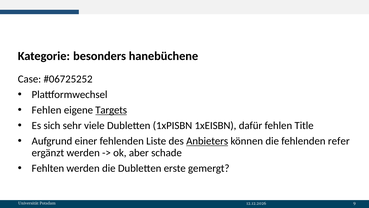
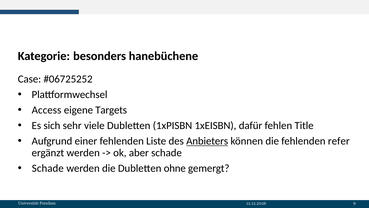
Fehlen at (47, 110): Fehlen -> Access
Targets underline: present -> none
Fehlten at (48, 168): Fehlten -> Schade
erste: erste -> ohne
